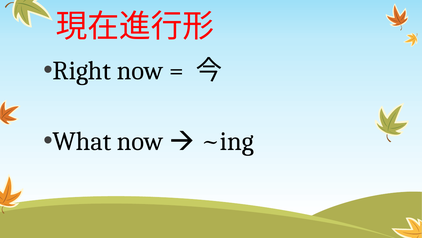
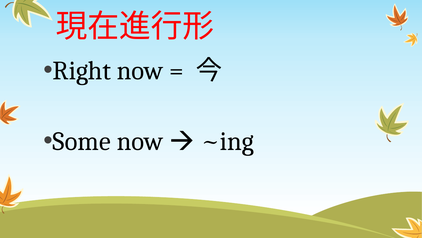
What: What -> Some
